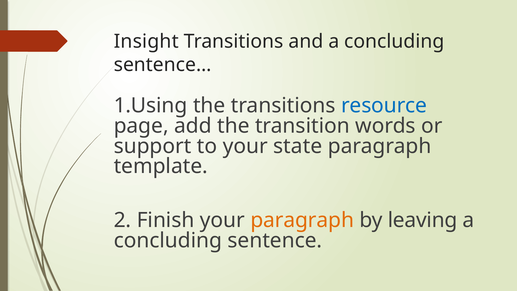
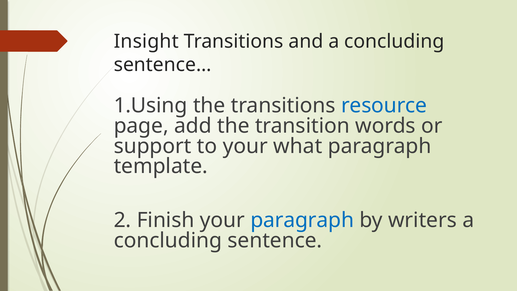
state: state -> what
paragraph at (302, 220) colour: orange -> blue
leaving: leaving -> writers
